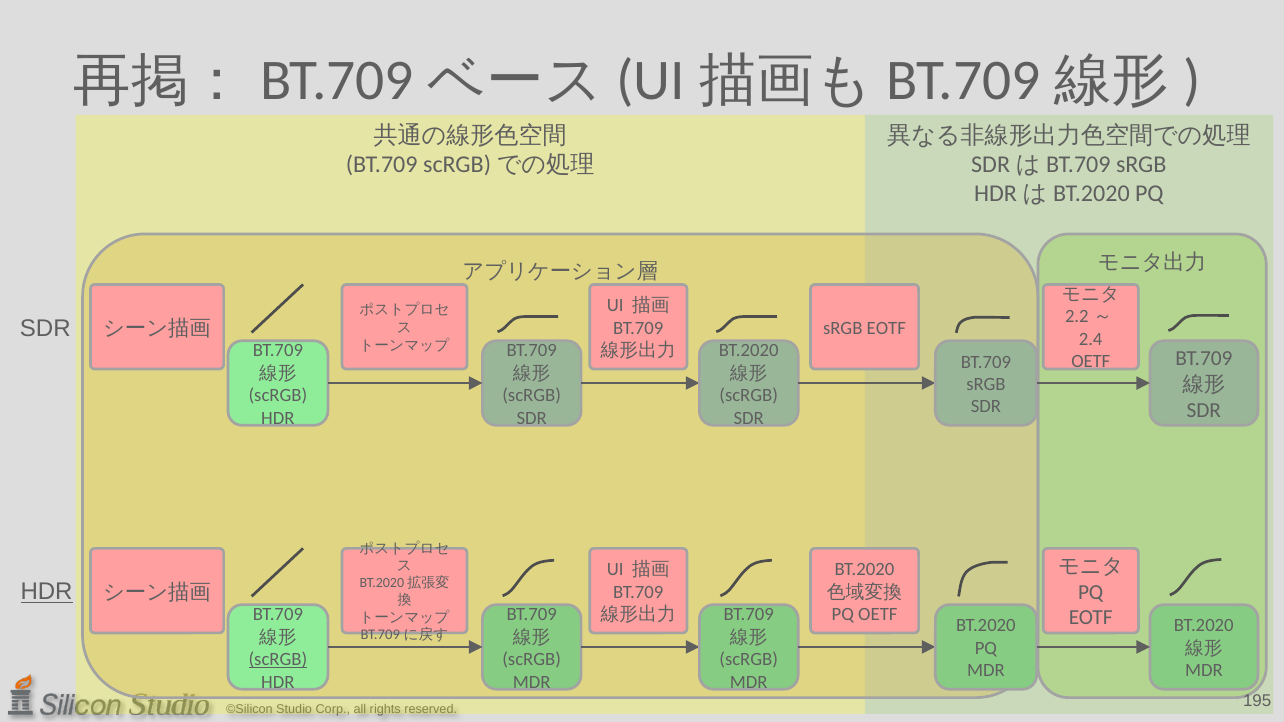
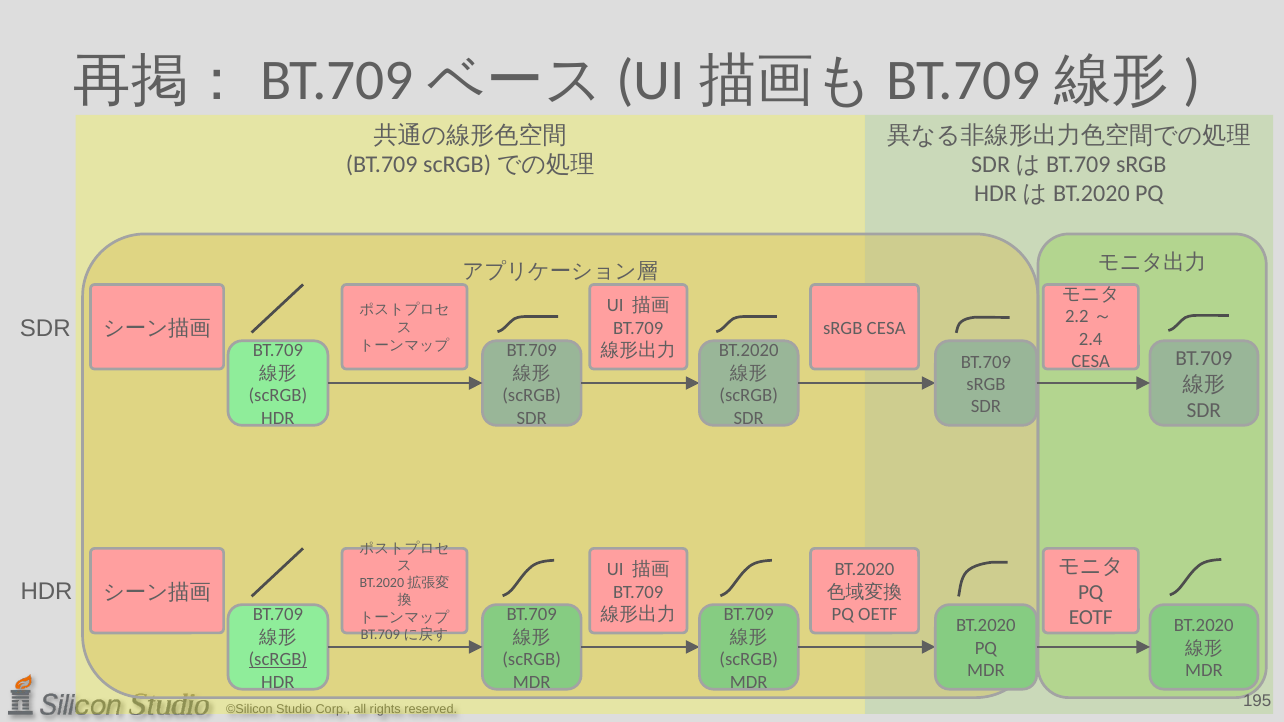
sRGB EOTF: EOTF -> CESA
OETF at (1091, 362): OETF -> CESA
HDR at (47, 592) underline: present -> none
